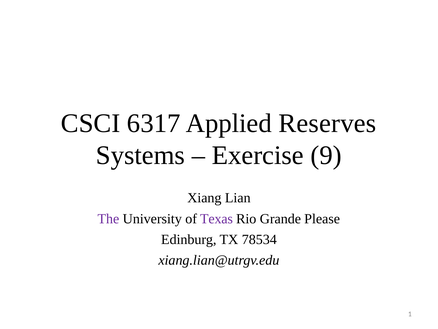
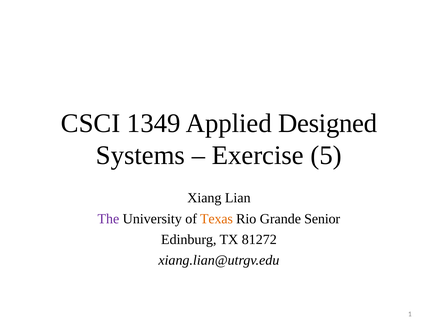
6317: 6317 -> 1349
Reserves: Reserves -> Designed
9: 9 -> 5
Texas colour: purple -> orange
Please: Please -> Senior
78534: 78534 -> 81272
